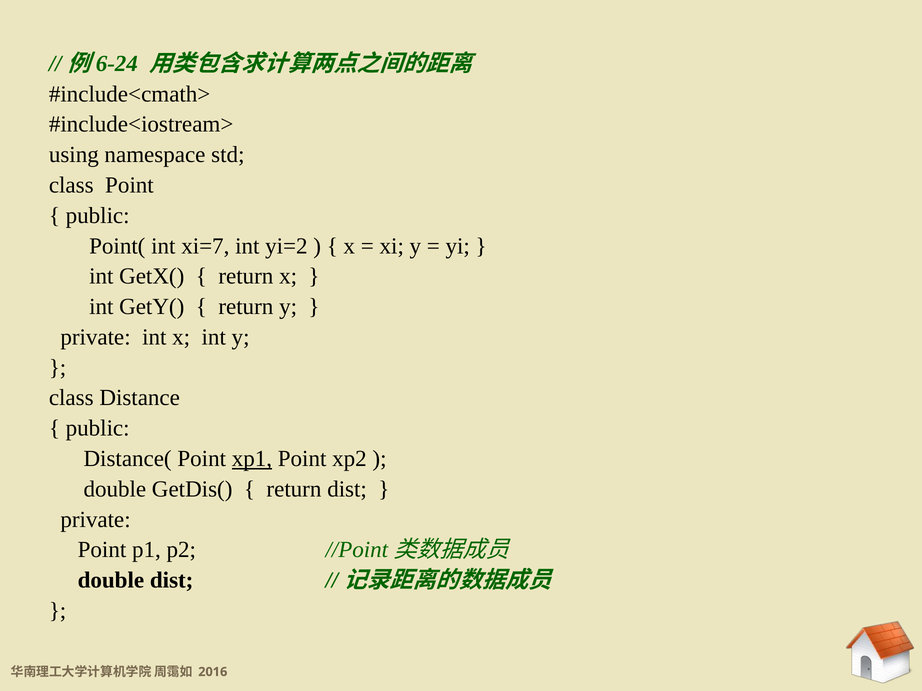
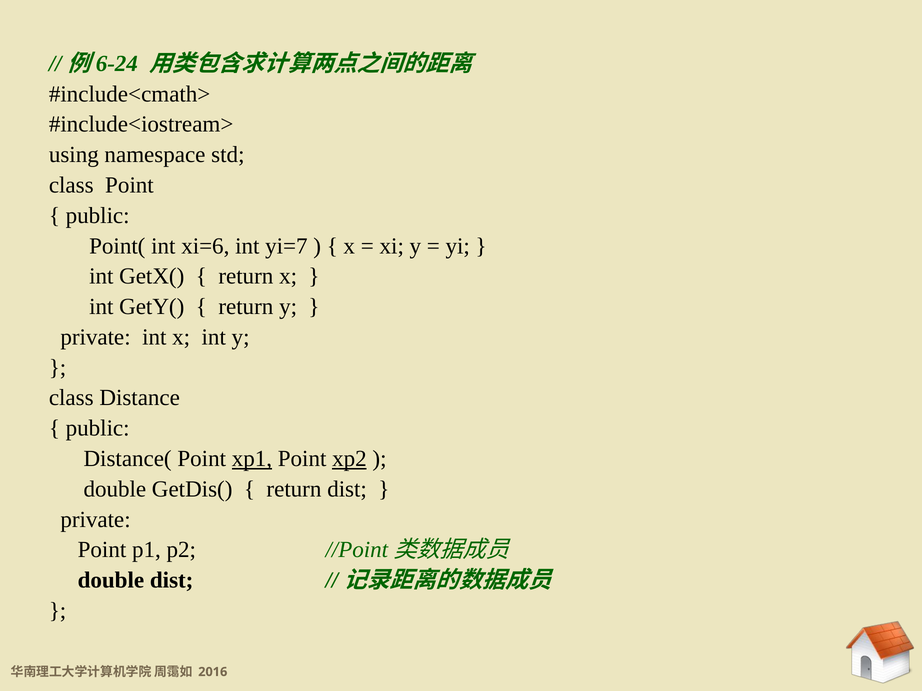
xi=7: xi=7 -> xi=6
yi=2: yi=2 -> yi=7
xp2 underline: none -> present
